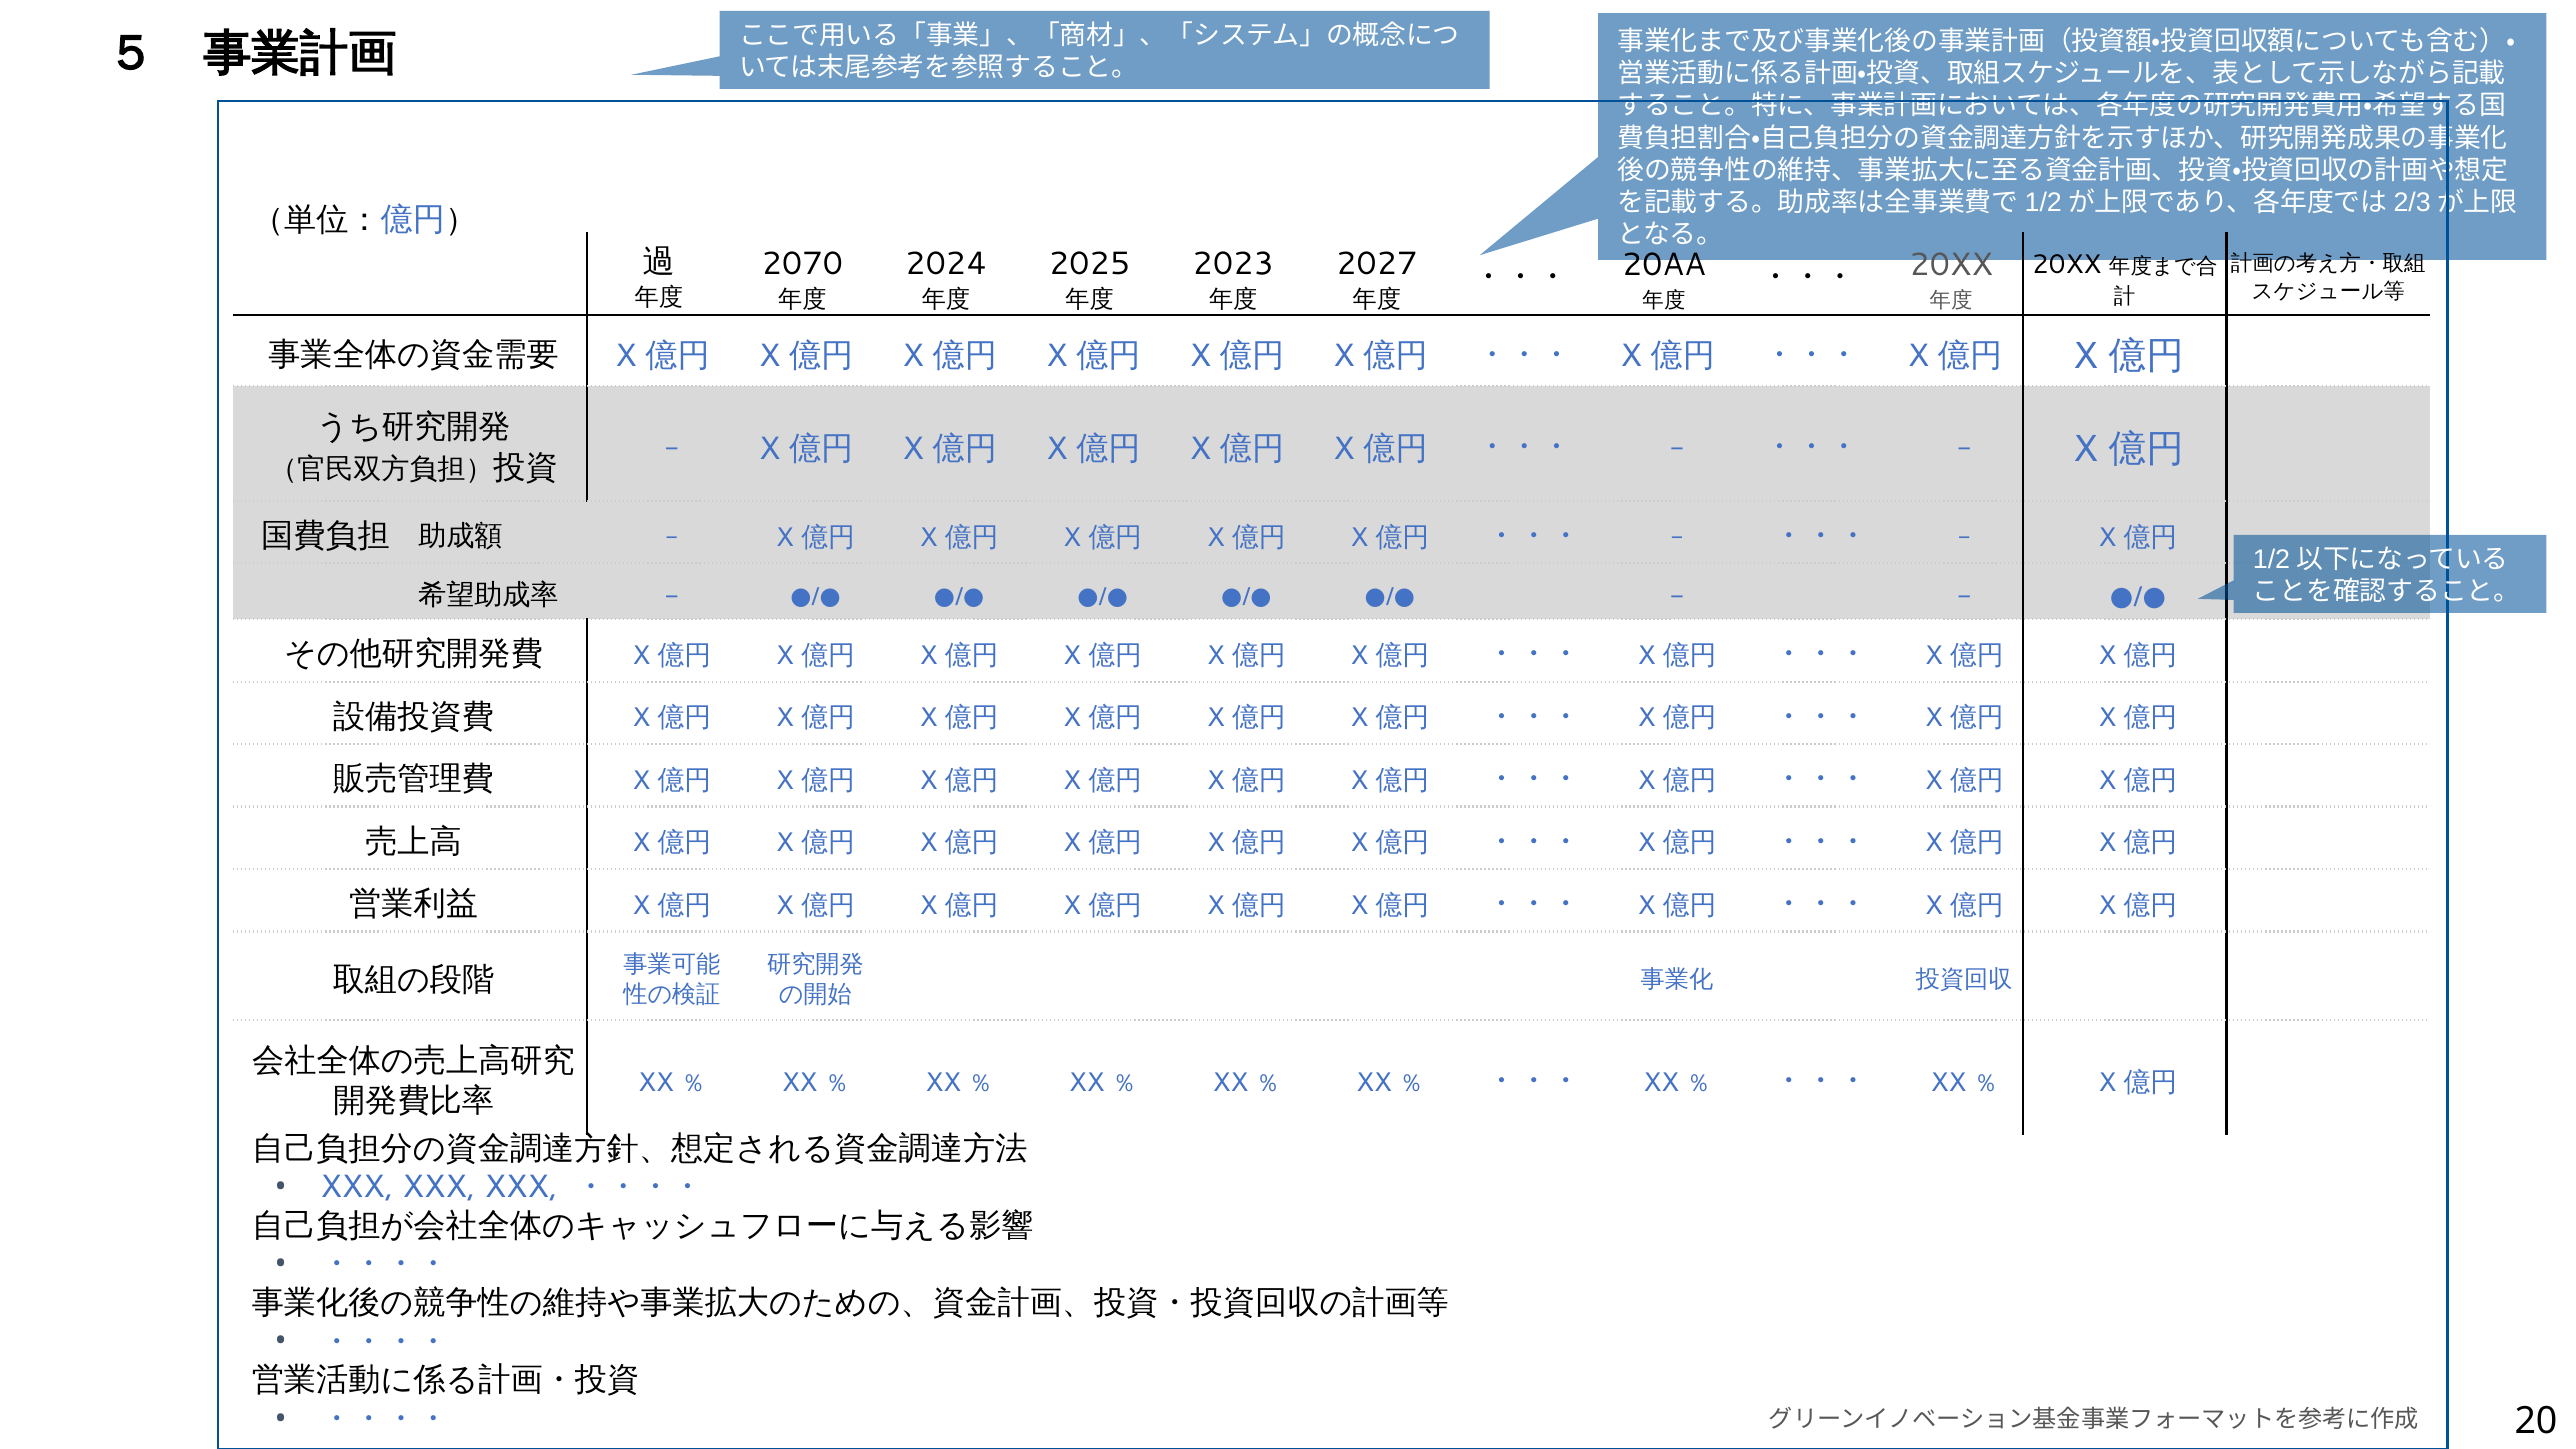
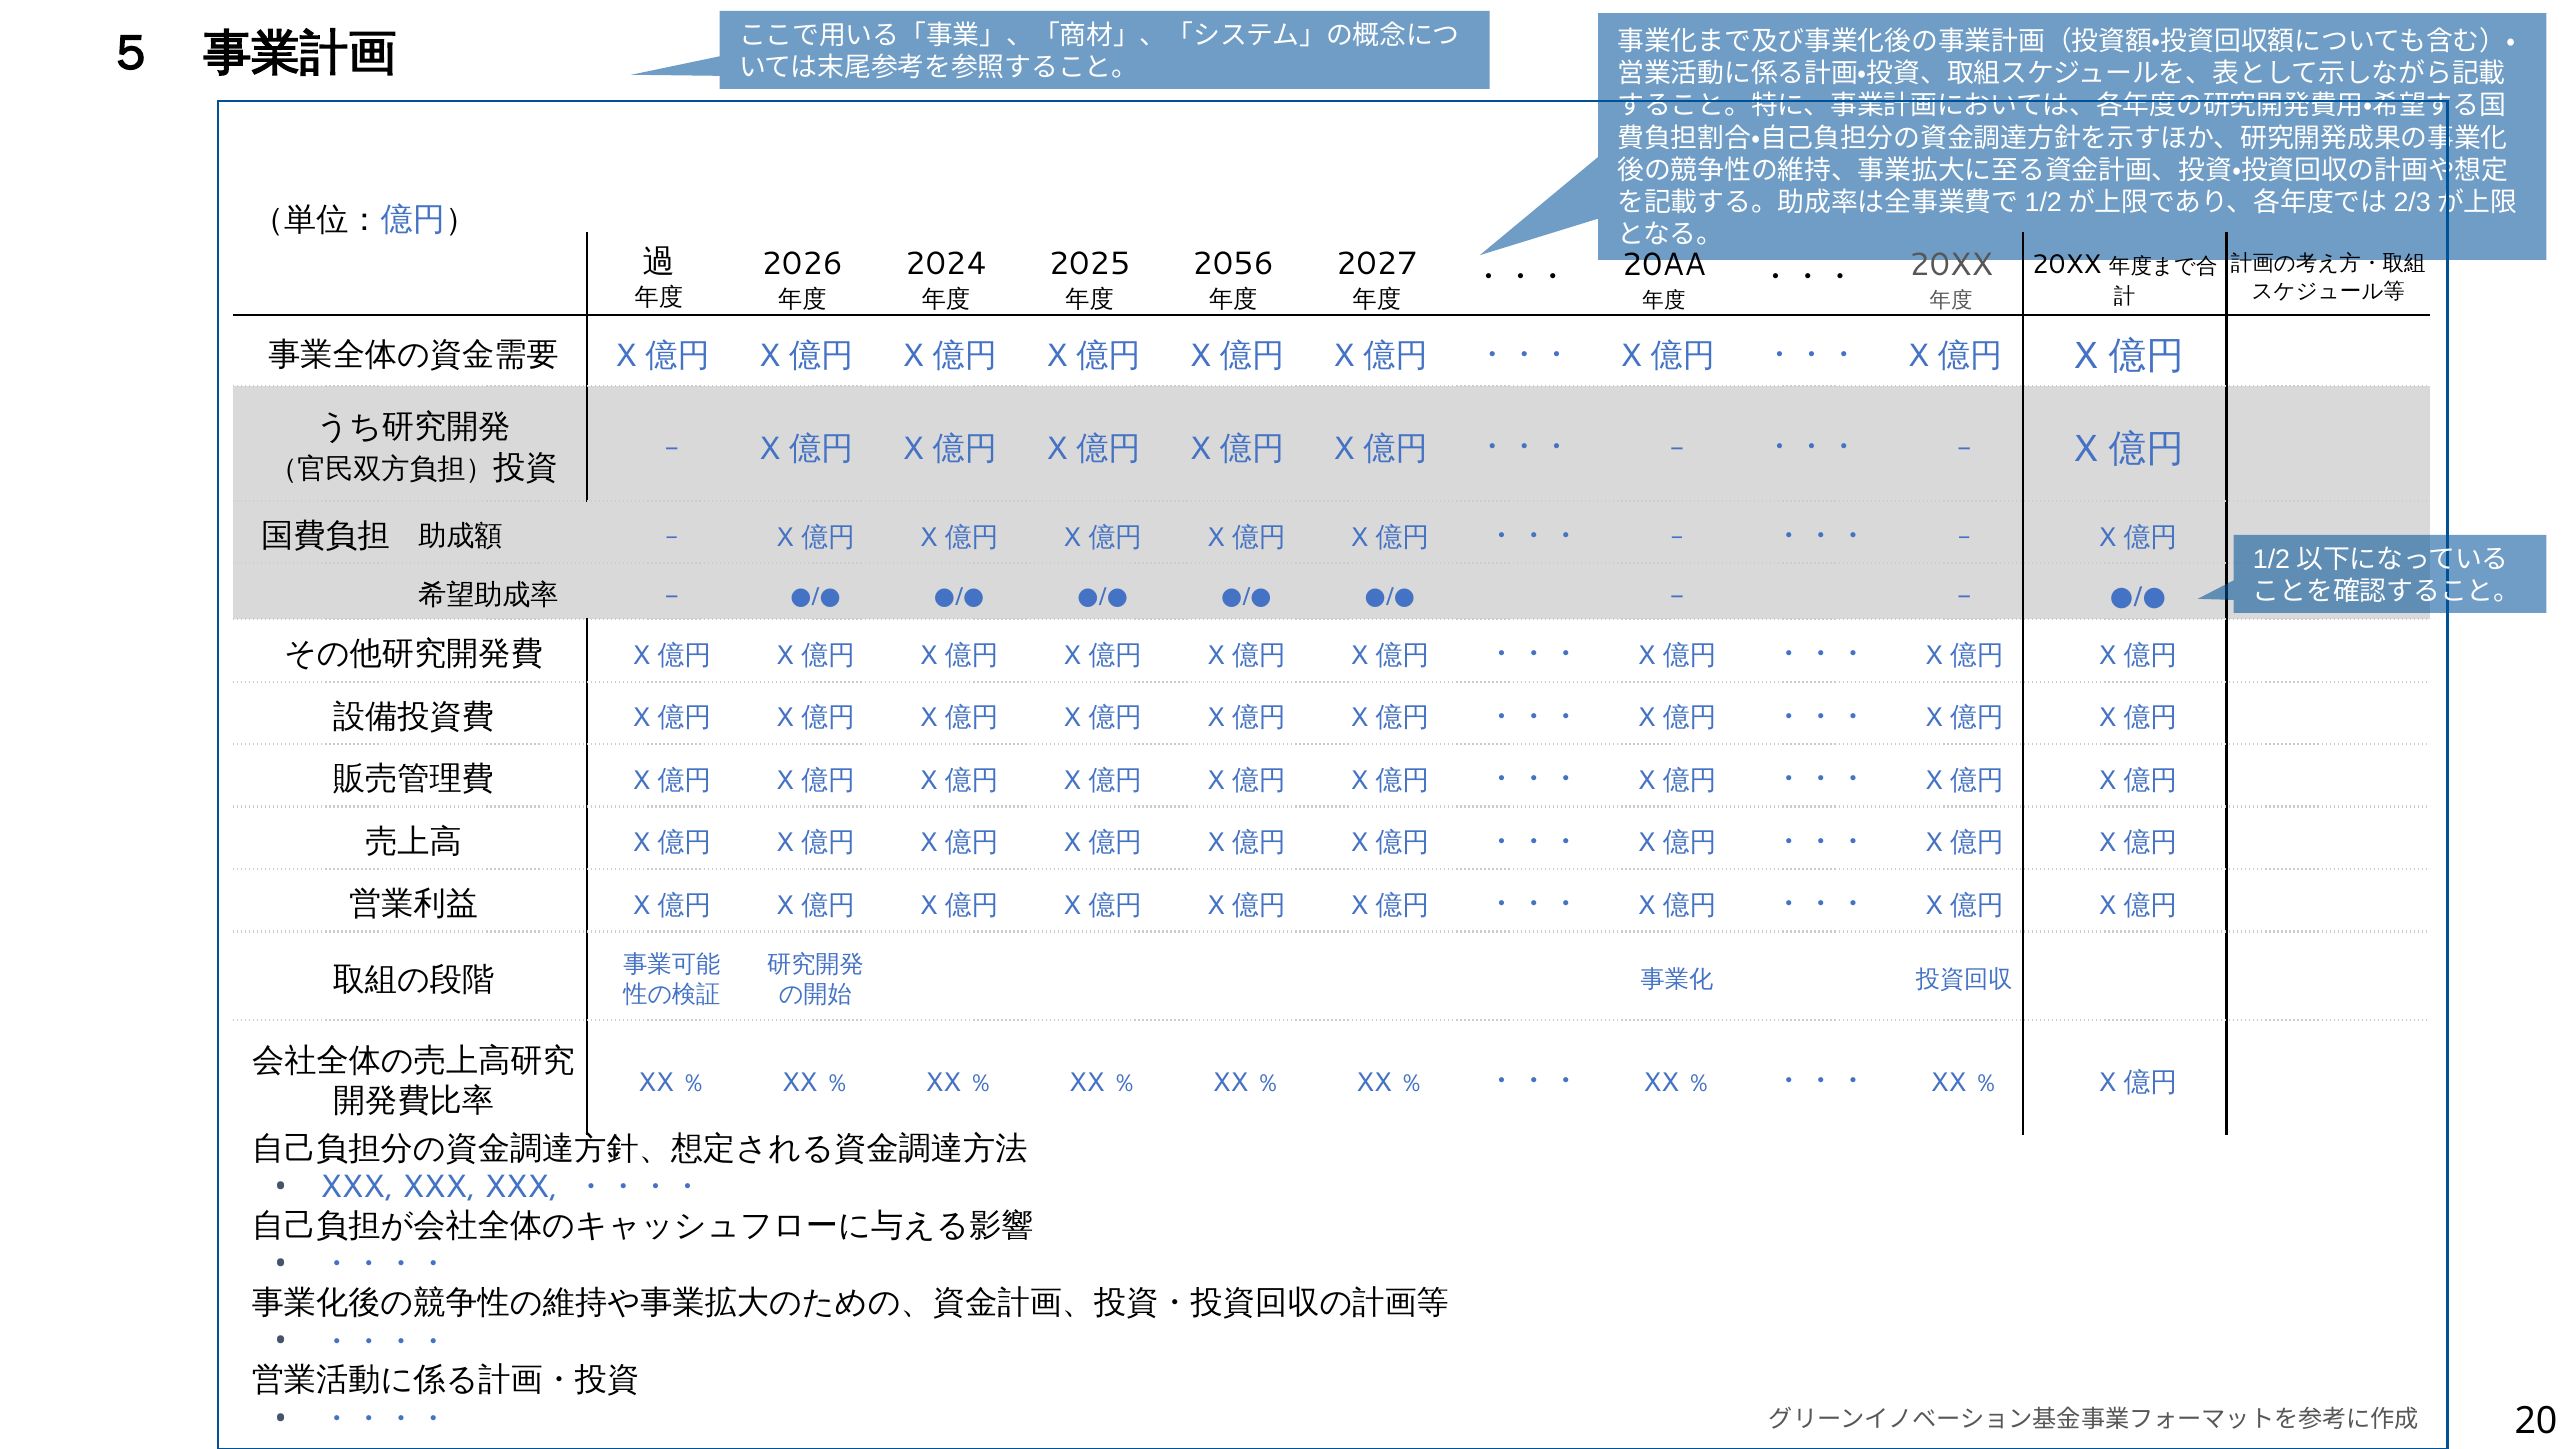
2070: 2070 -> 2026
2023: 2023 -> 2056
